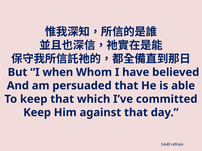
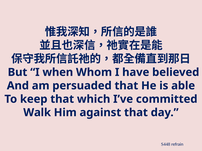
Keep at (37, 113): Keep -> Walk
